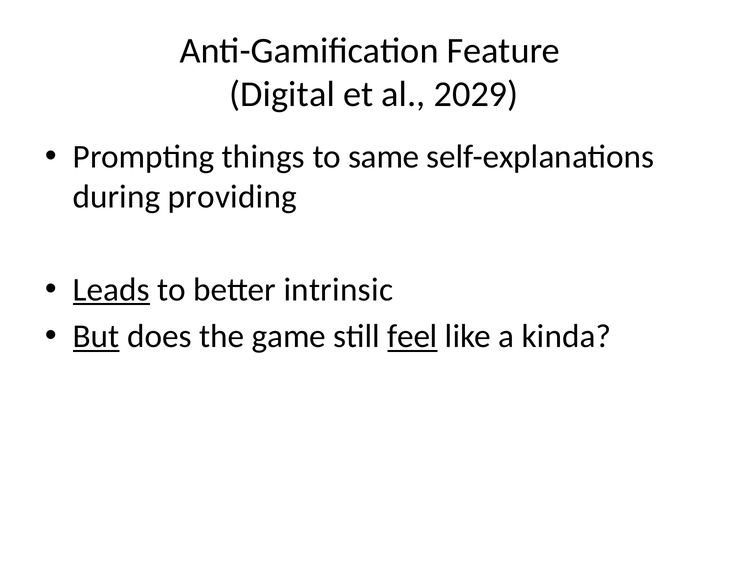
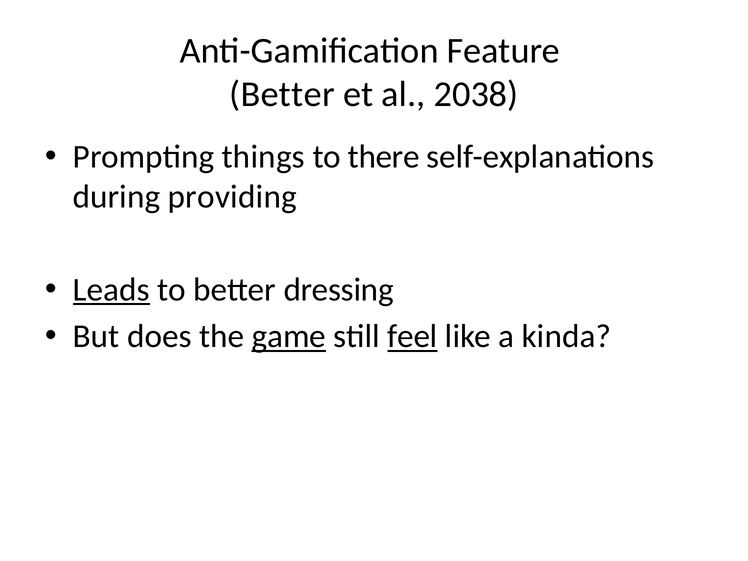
Digital at (282, 94): Digital -> Better
2029: 2029 -> 2038
same: same -> there
intrinsic: intrinsic -> dressing
But underline: present -> none
game underline: none -> present
